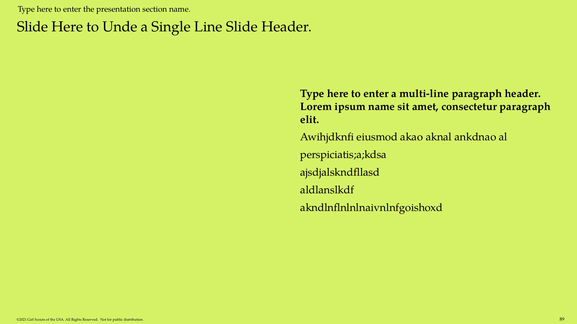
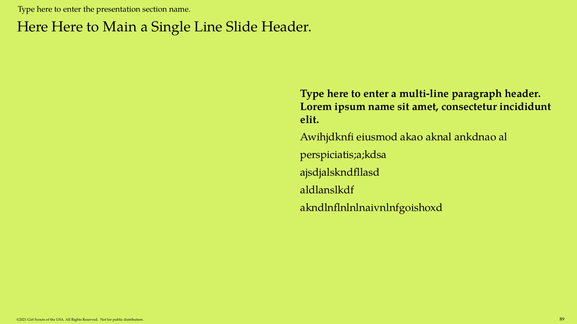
Slide at (33, 27): Slide -> Here
Unde: Unde -> Main
consectetur paragraph: paragraph -> incididunt
